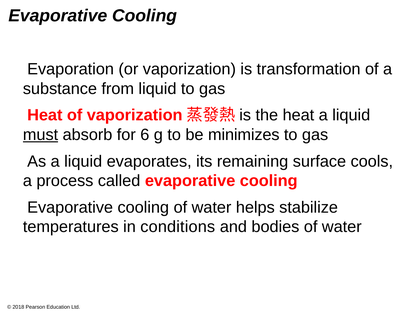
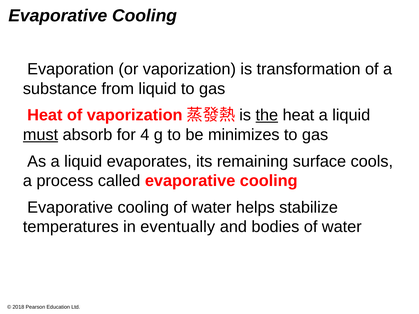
the underline: none -> present
6: 6 -> 4
conditions: conditions -> eventually
